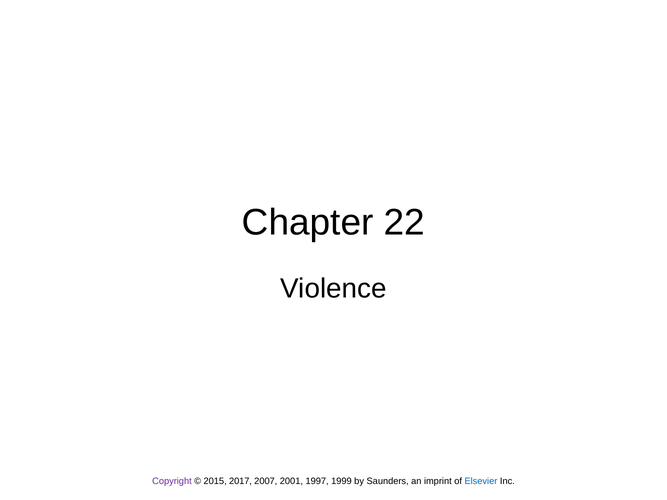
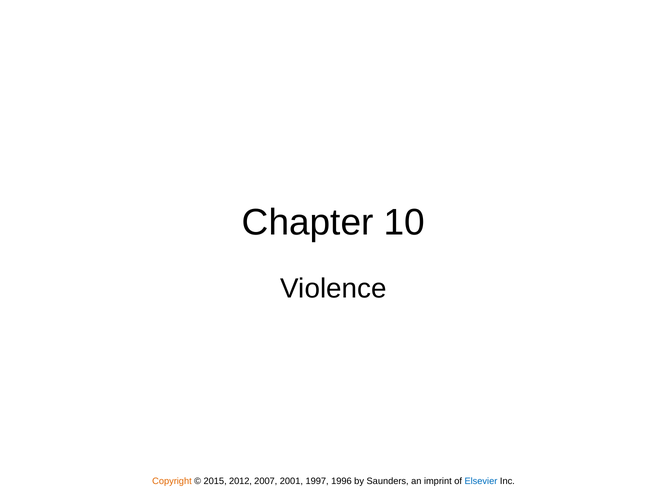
22: 22 -> 10
Copyright colour: purple -> orange
2017: 2017 -> 2012
1999: 1999 -> 1996
